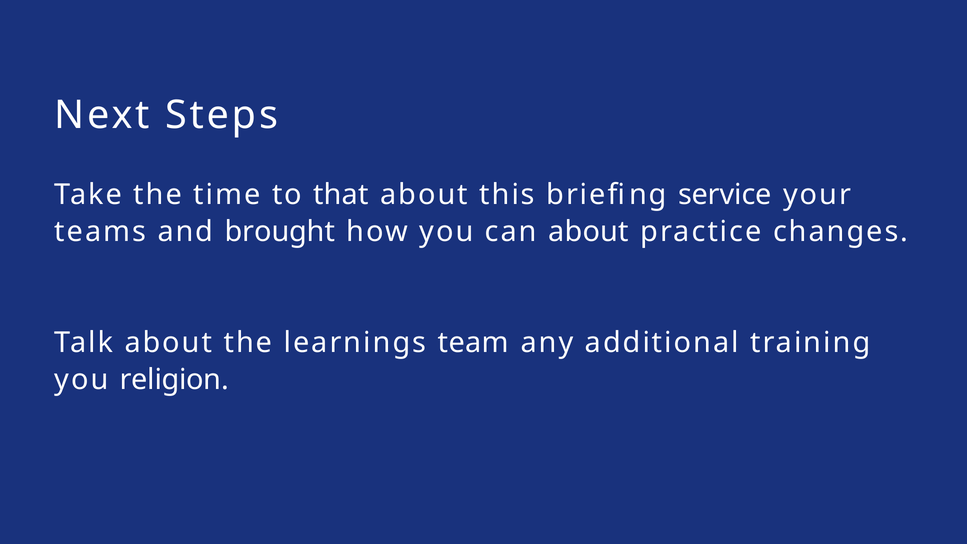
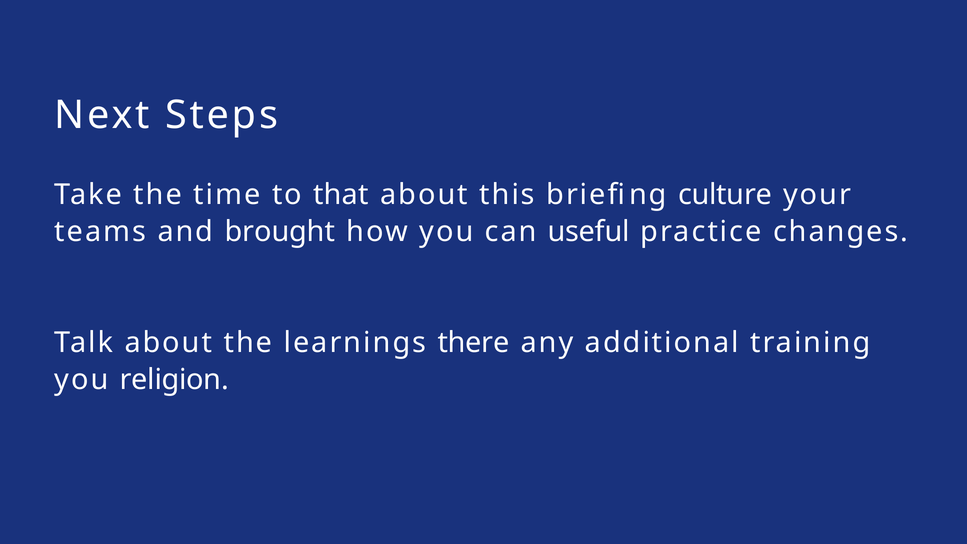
service: service -> culture
can about: about -> useful
team: team -> there
